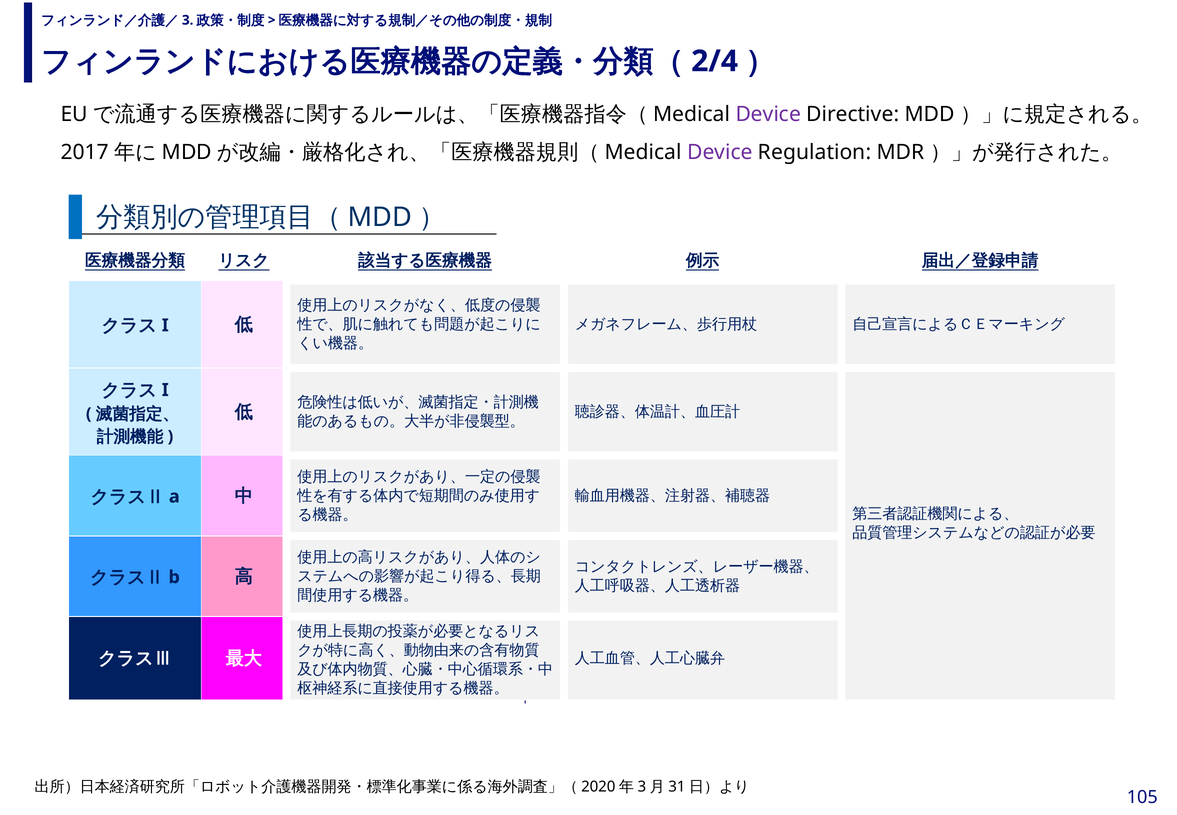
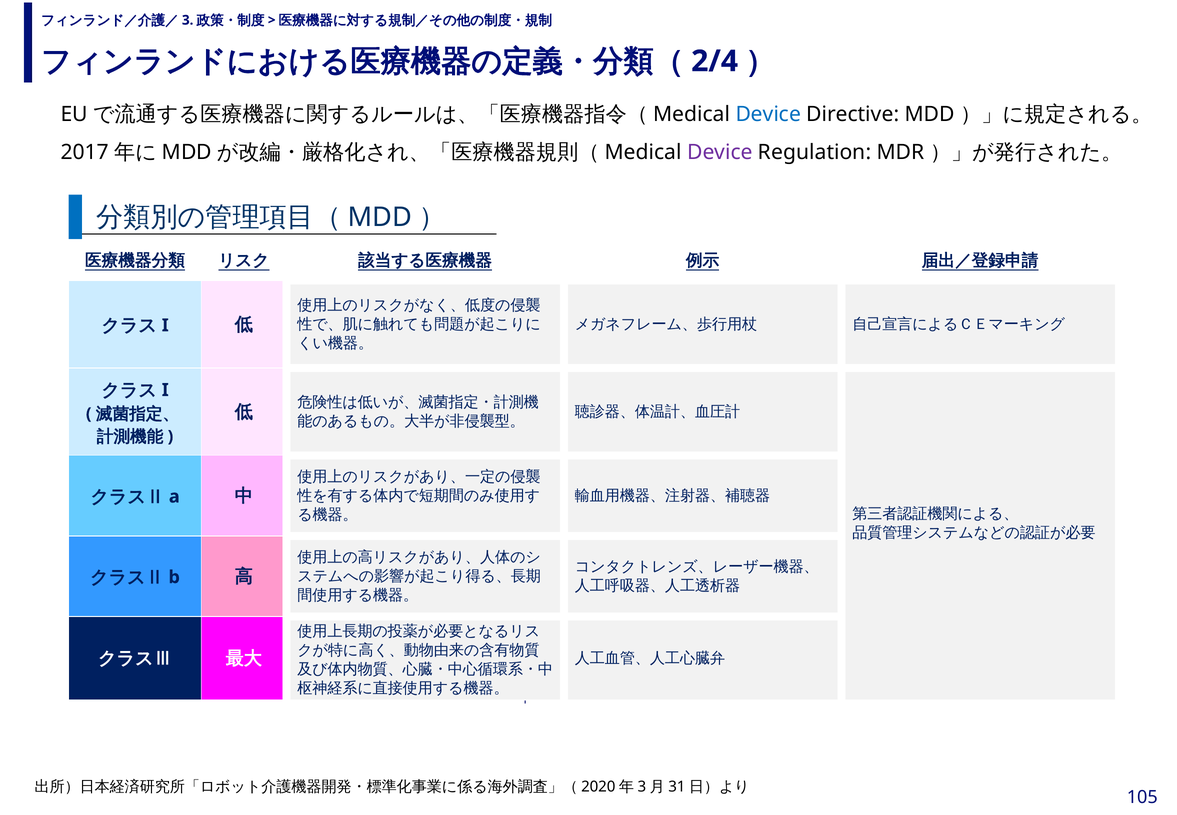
Device at (768, 114) colour: purple -> blue
